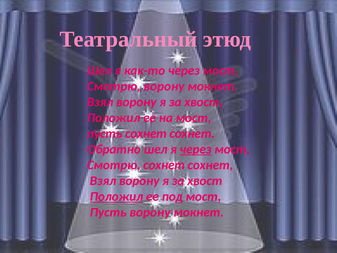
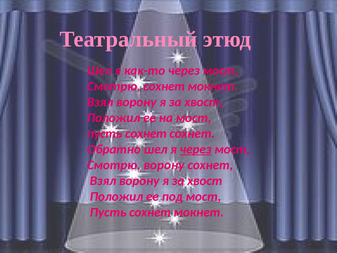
Смотрю ворону: ворону -> сохнет
Смотрю сохнет: сохнет -> ворону
Положил at (116, 196) underline: present -> none
ворону at (150, 212): ворону -> сохнет
